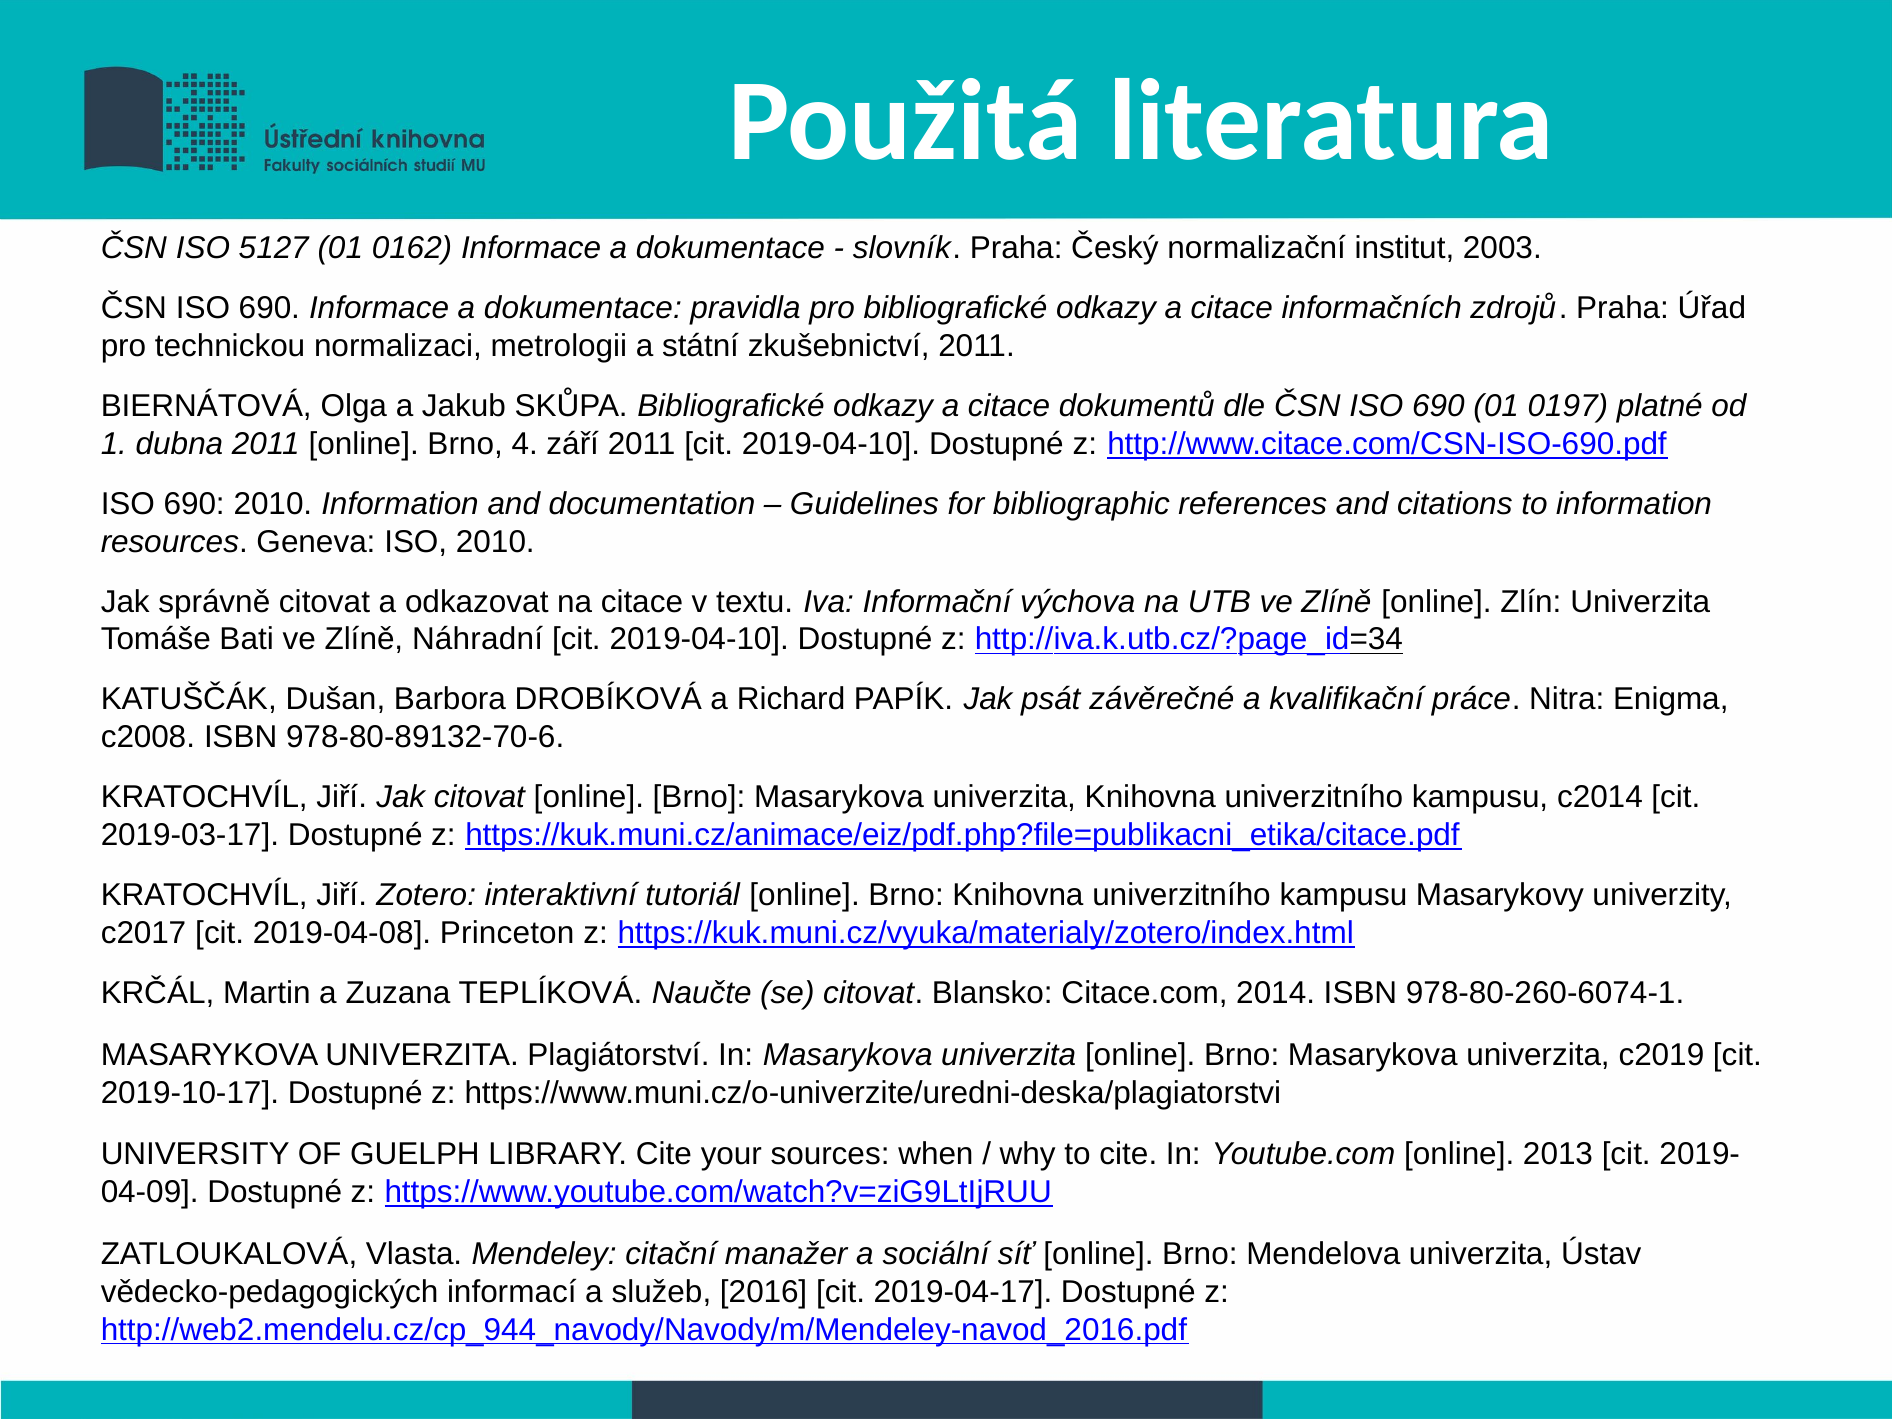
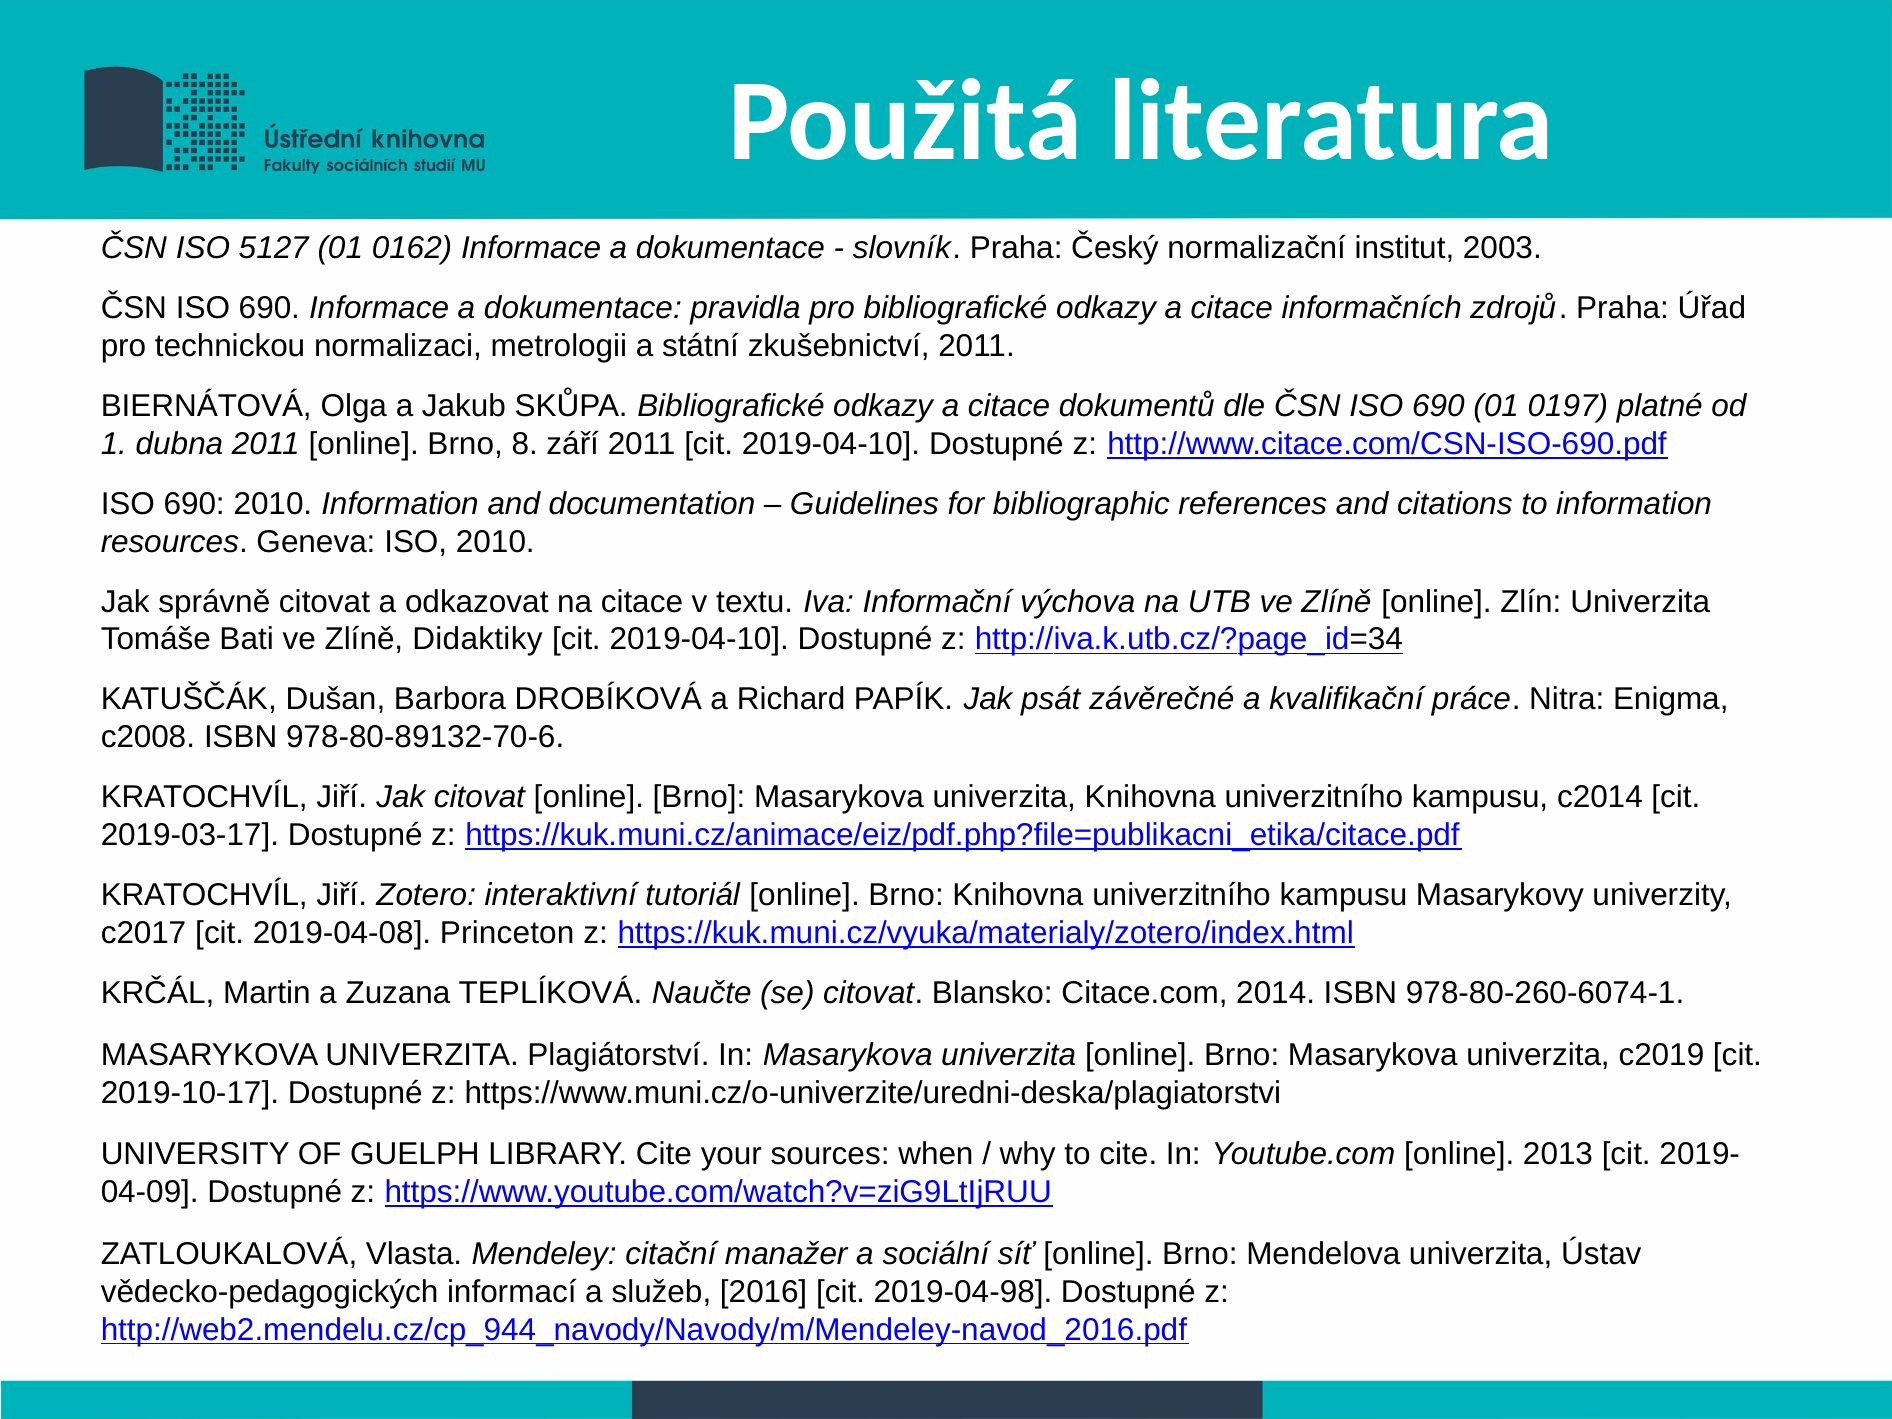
4: 4 -> 8
Náhradní: Náhradní -> Didaktiky
2019-04-17: 2019-04-17 -> 2019-04-98
